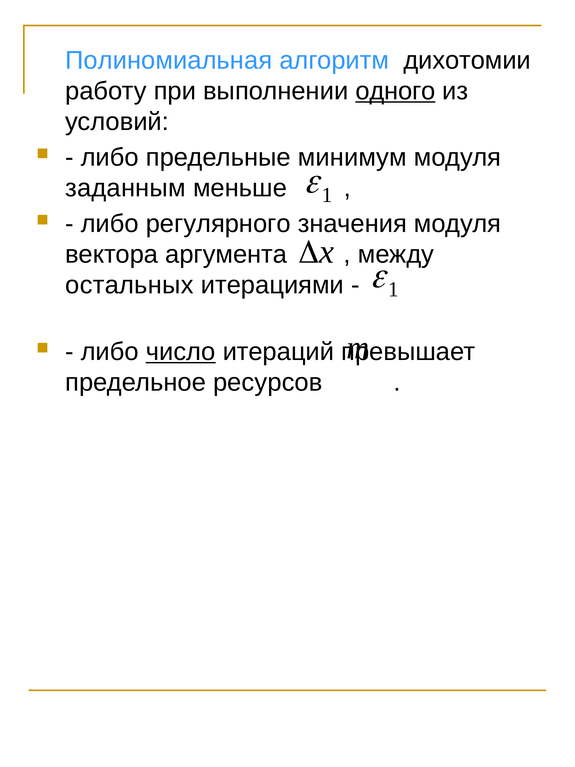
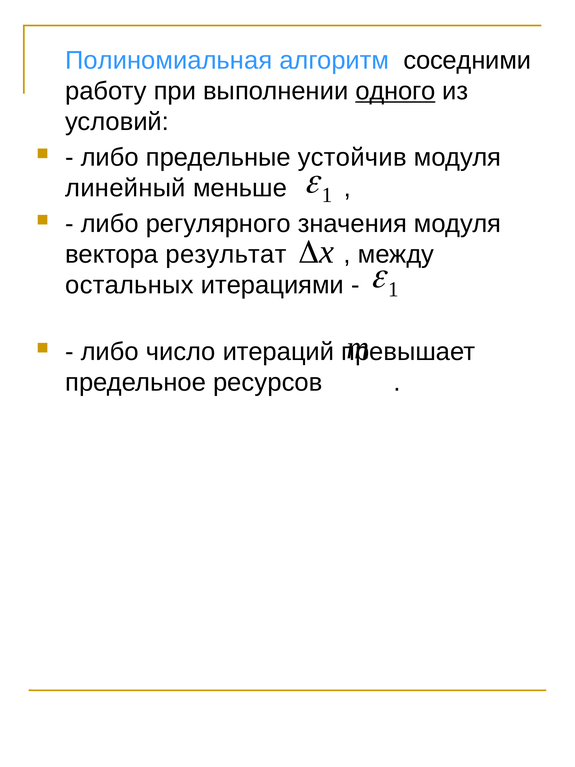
дихотомии: дихотомии -> соседними
минимум: минимум -> устойчив
заданным: заданным -> линейный
аргумента: аргумента -> результат
число underline: present -> none
